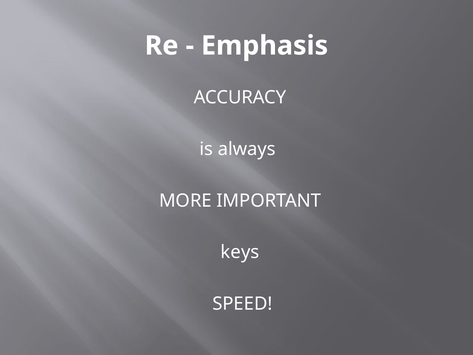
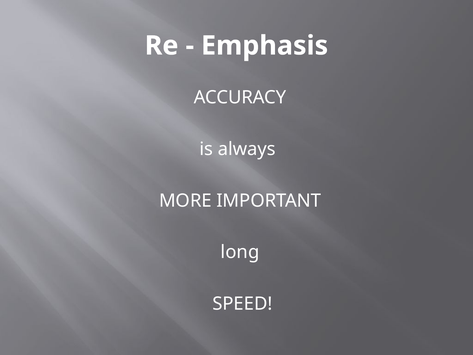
keys: keys -> long
